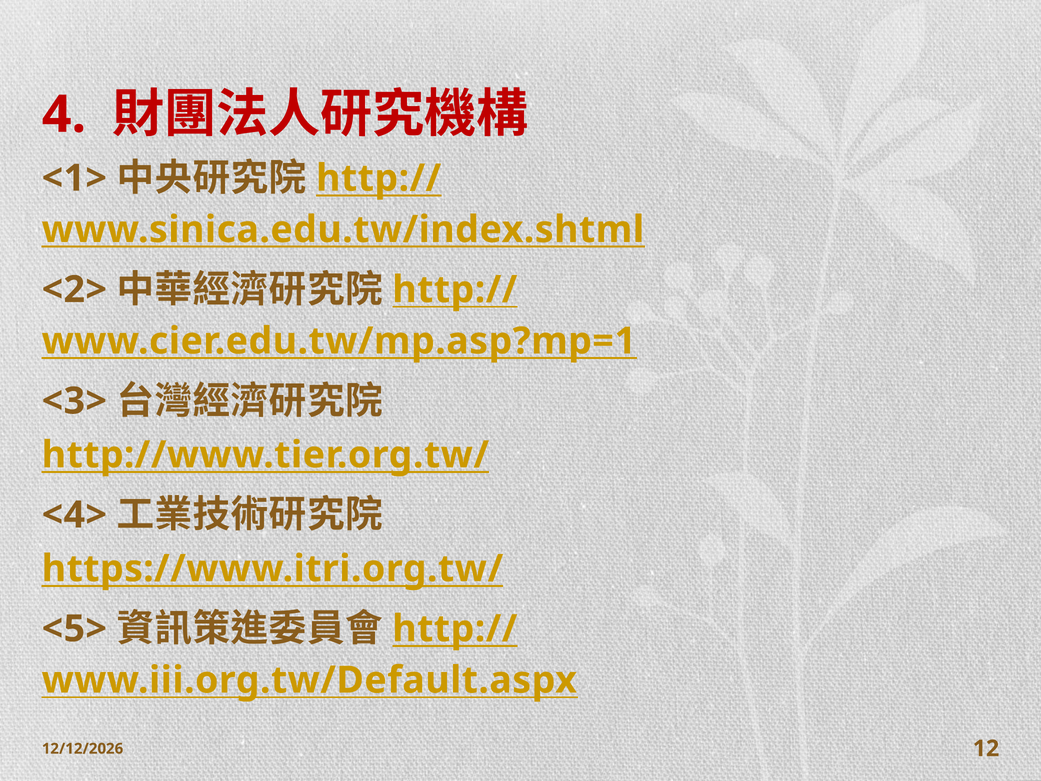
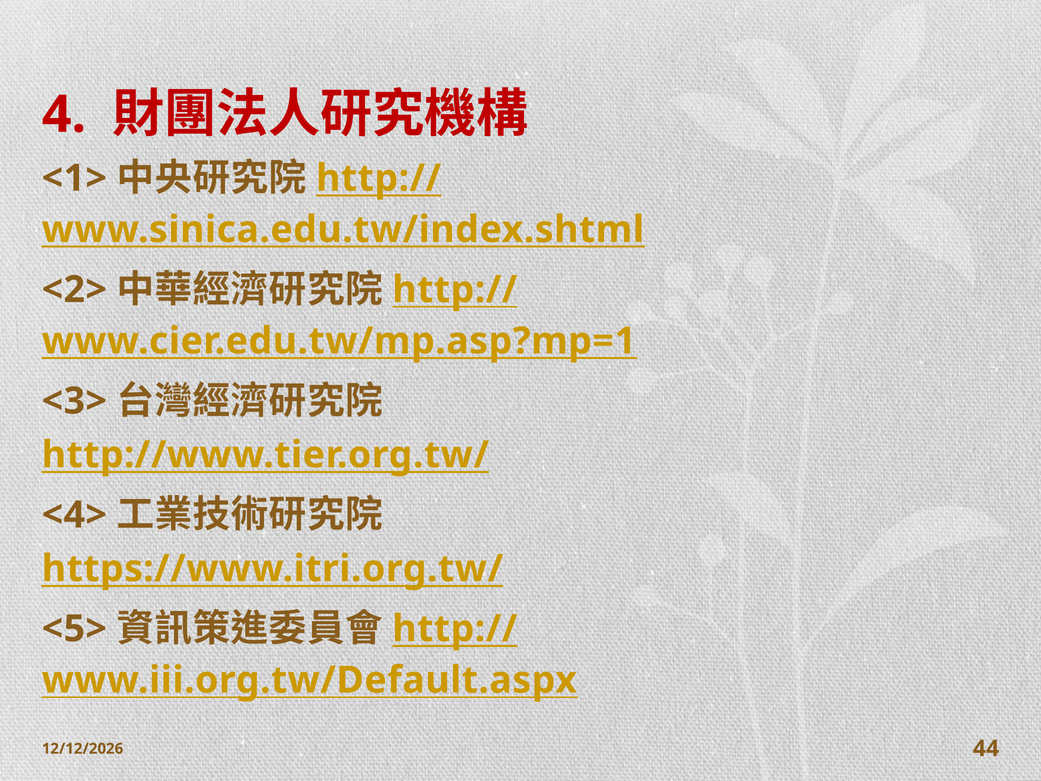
12: 12 -> 44
